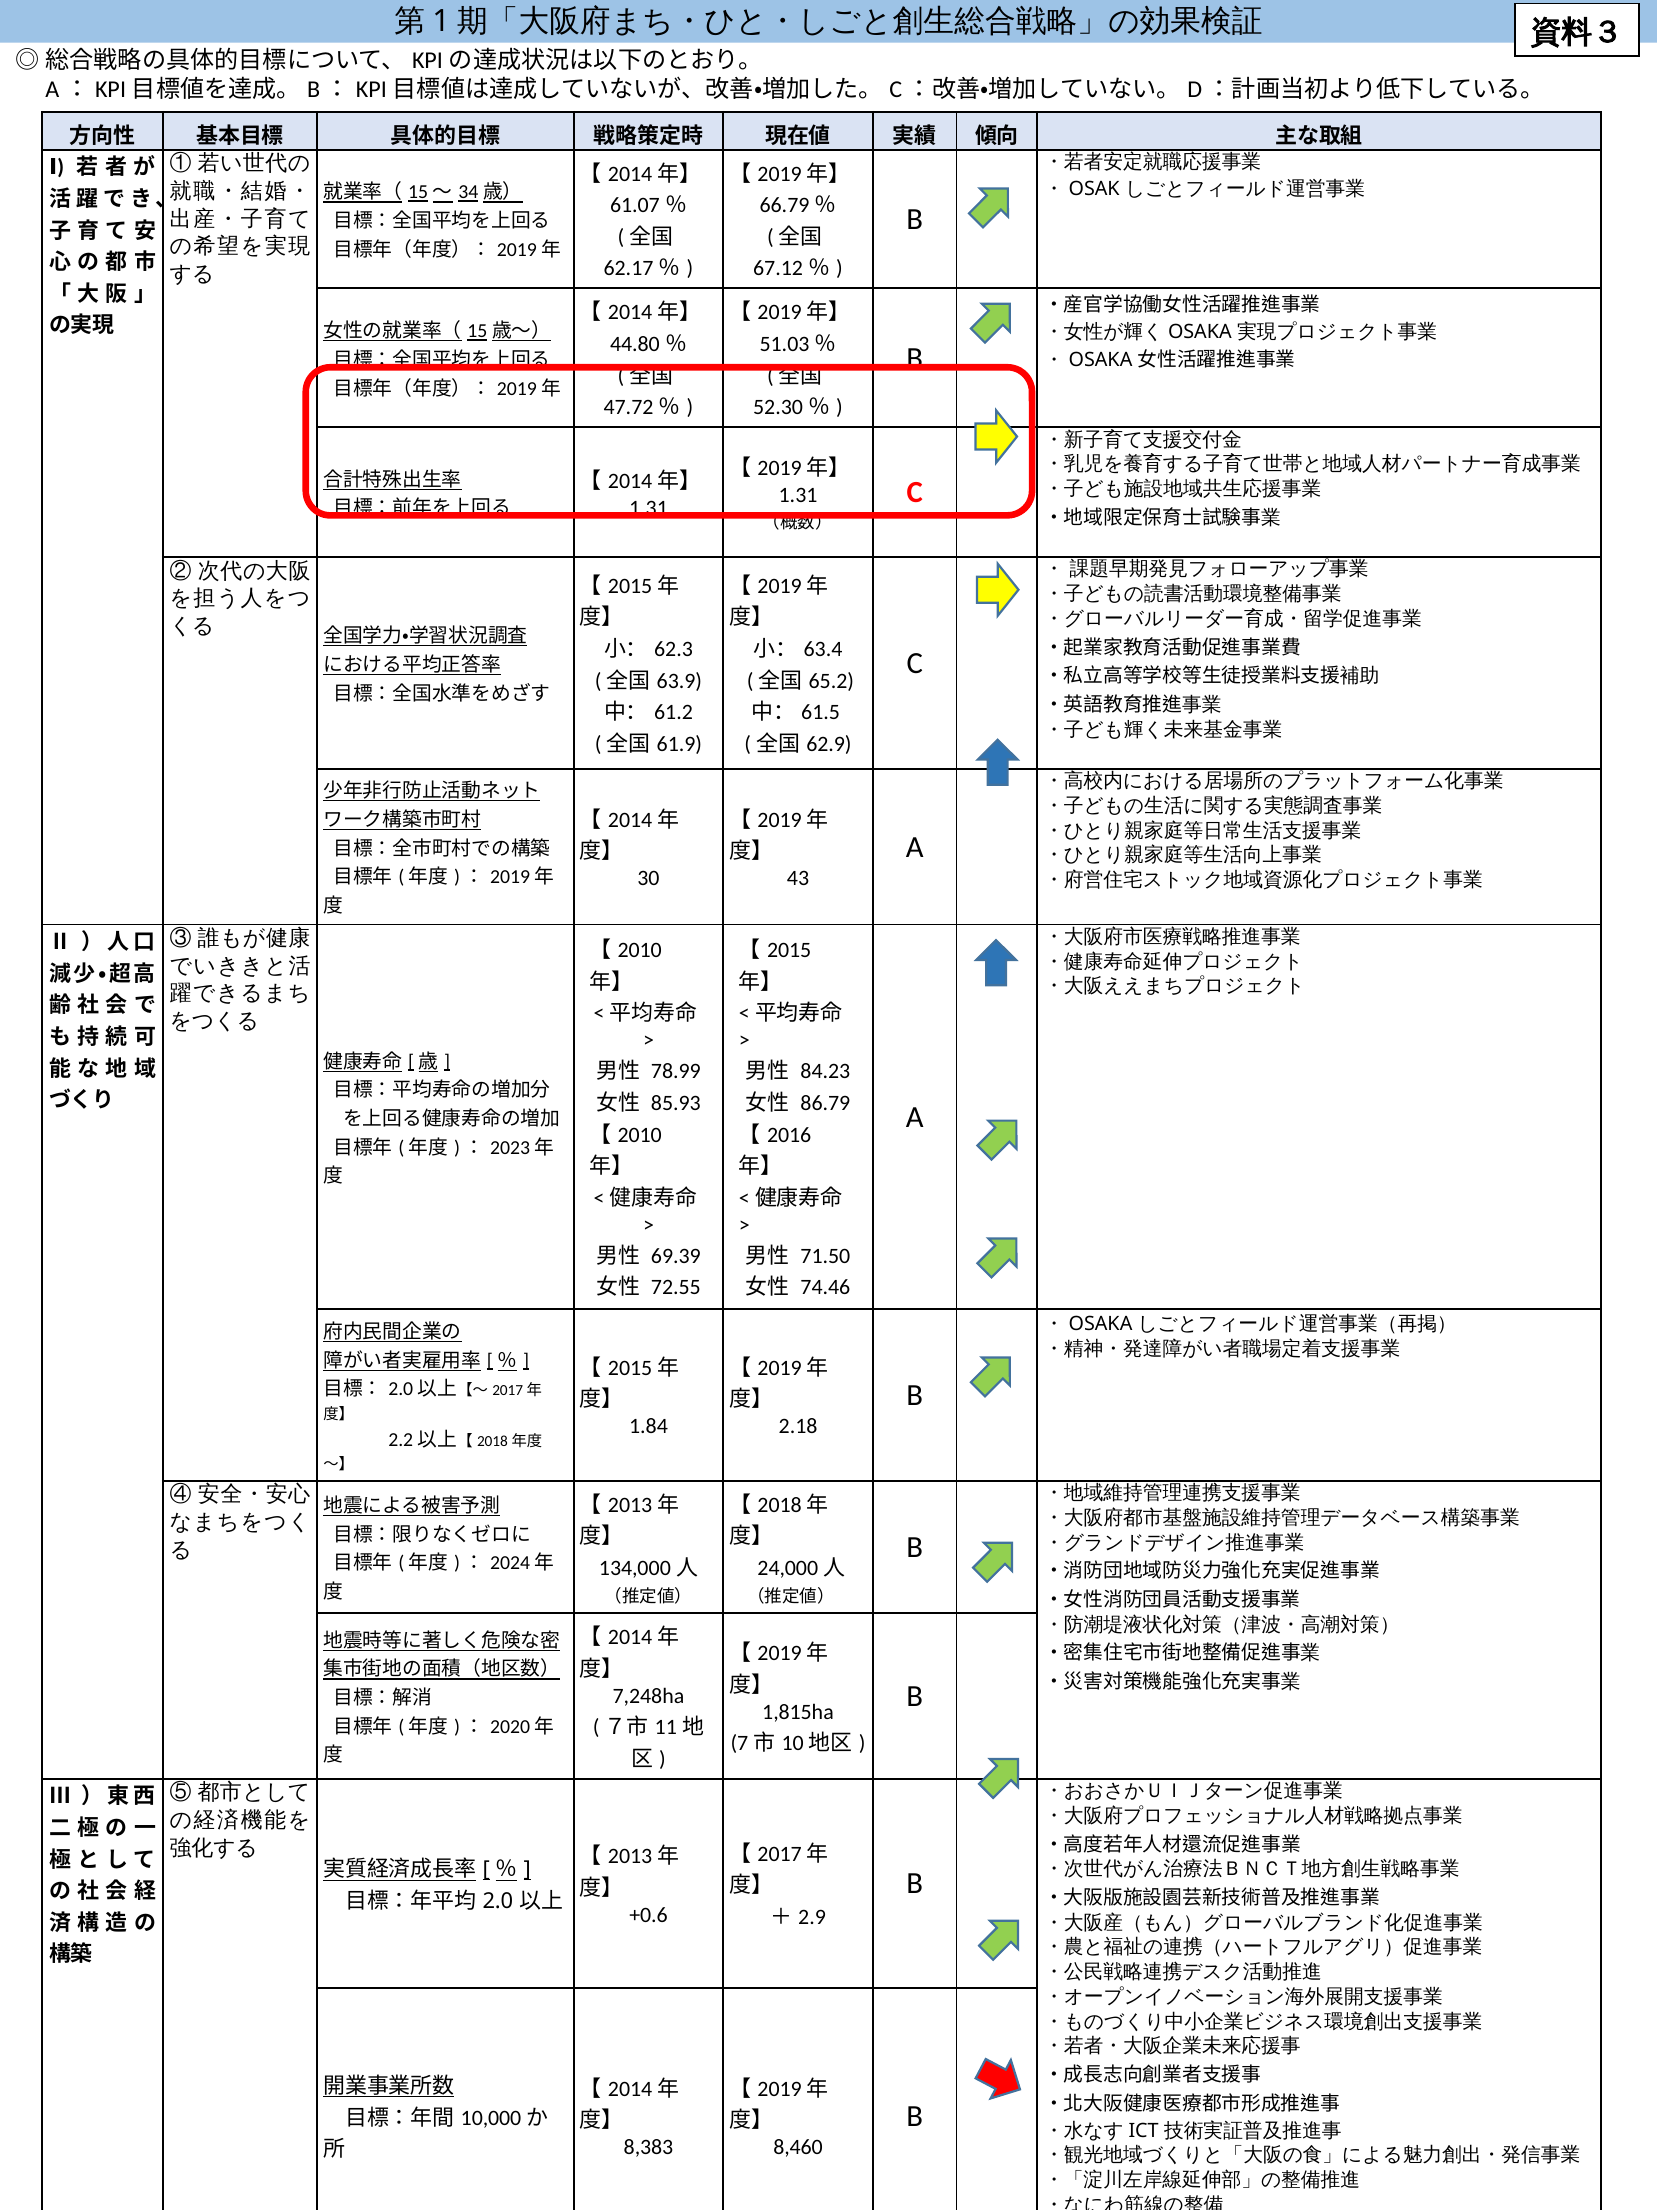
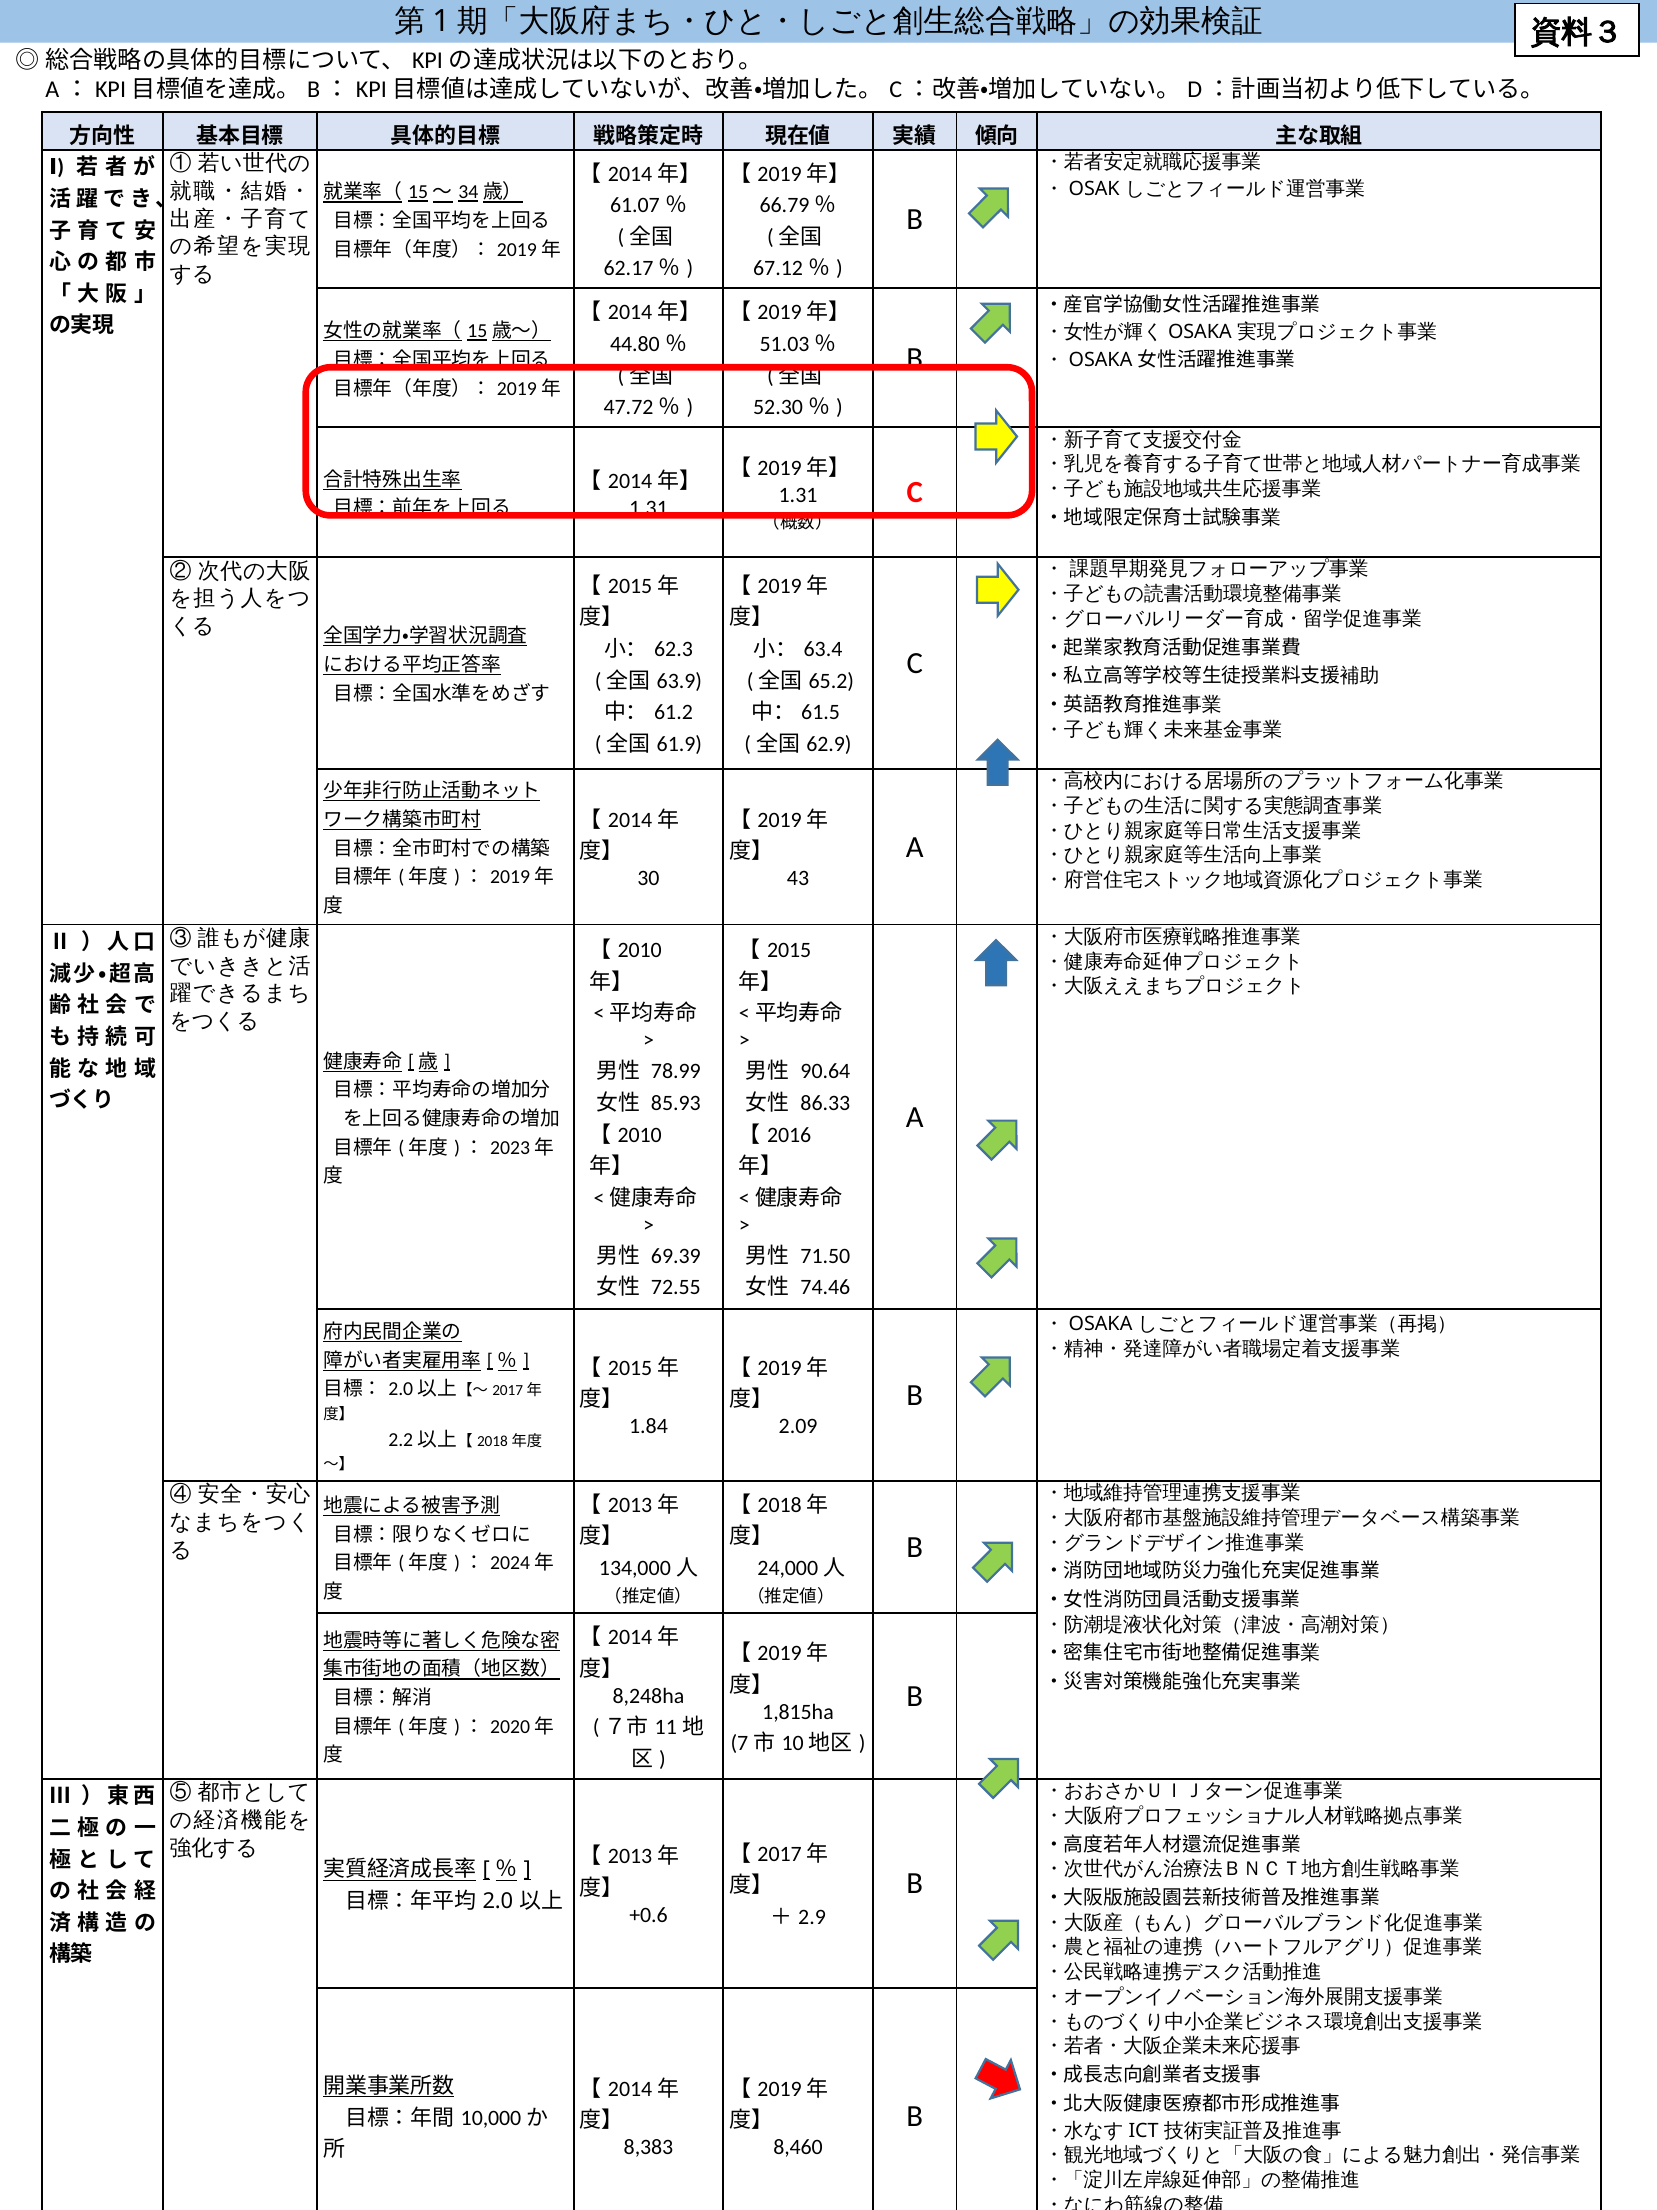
84.23: 84.23 -> 90.64
86.79: 86.79 -> 86.33
2.18: 2.18 -> 2.09
7,248ha: 7,248ha -> 8,248ha
